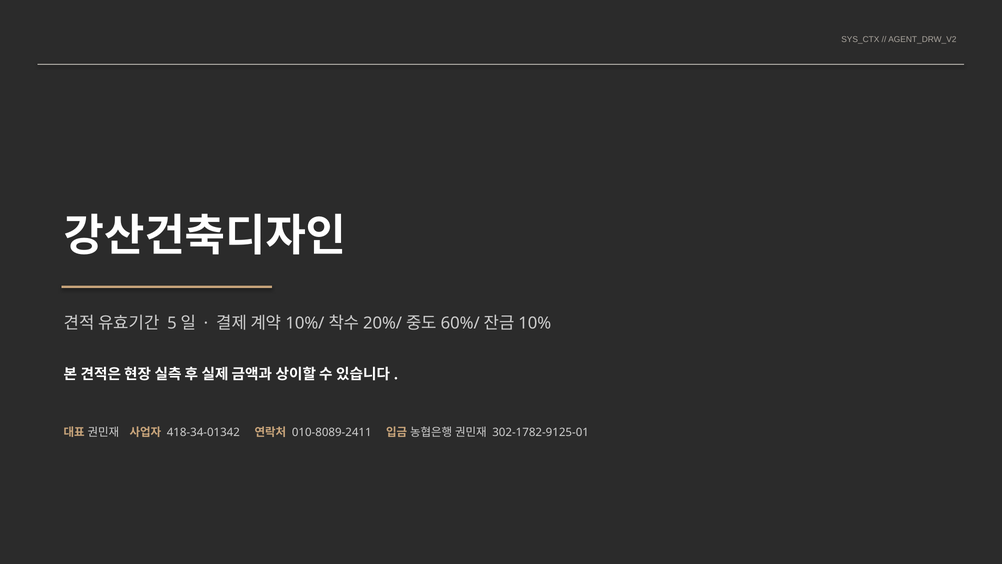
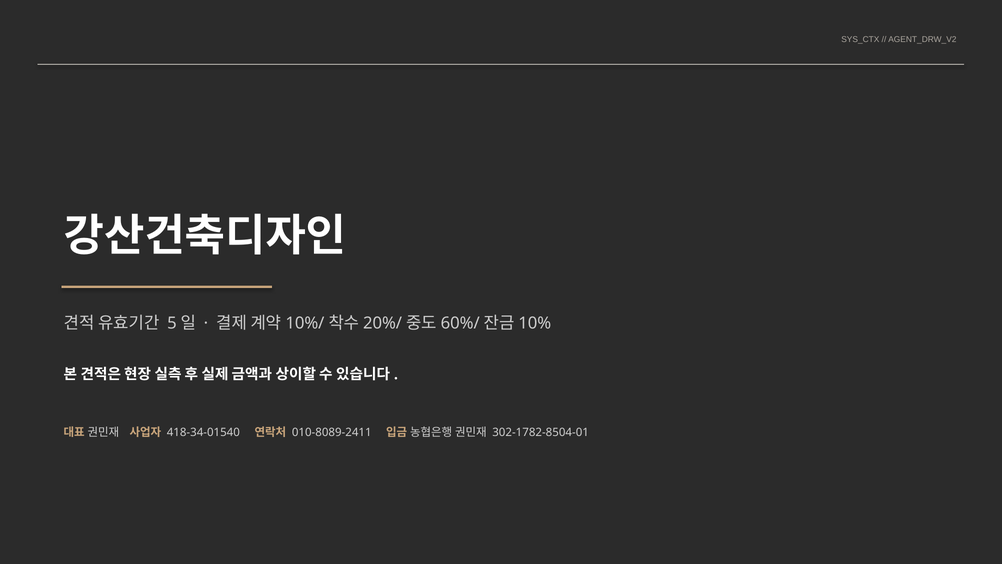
418-34-01342: 418-34-01342 -> 418-34-01540
302-1782-9125-01: 302-1782-9125-01 -> 302-1782-8504-01
